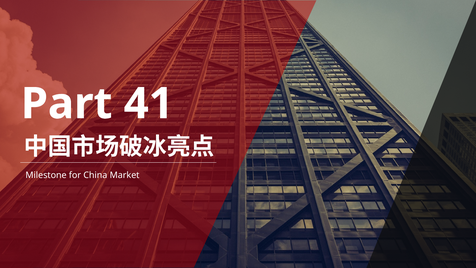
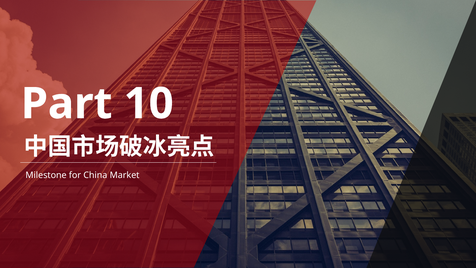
41: 41 -> 10
